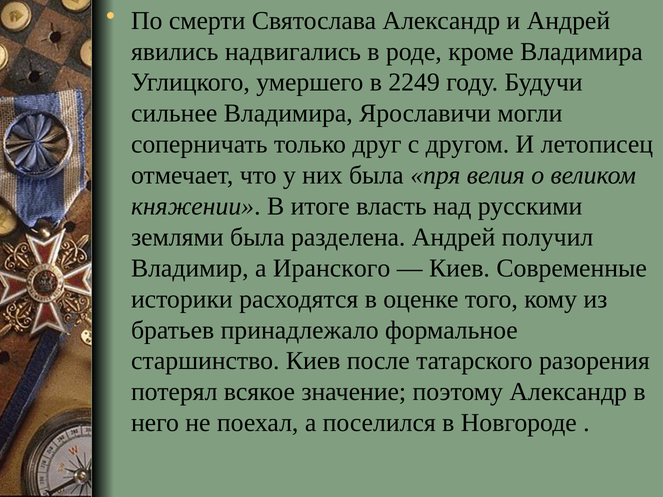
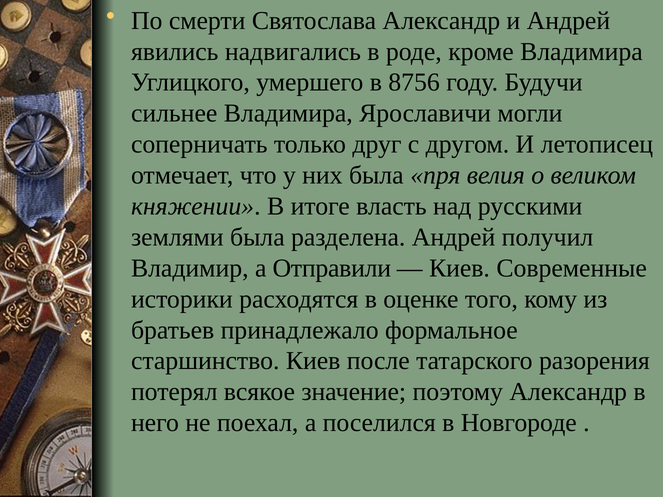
2249: 2249 -> 8756
Иранского: Иранского -> Отправили
